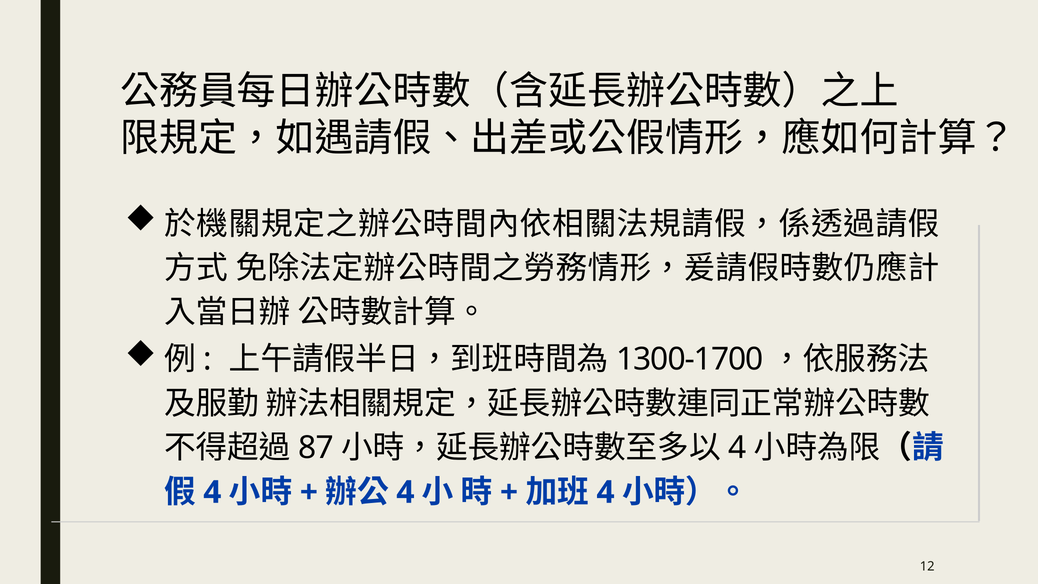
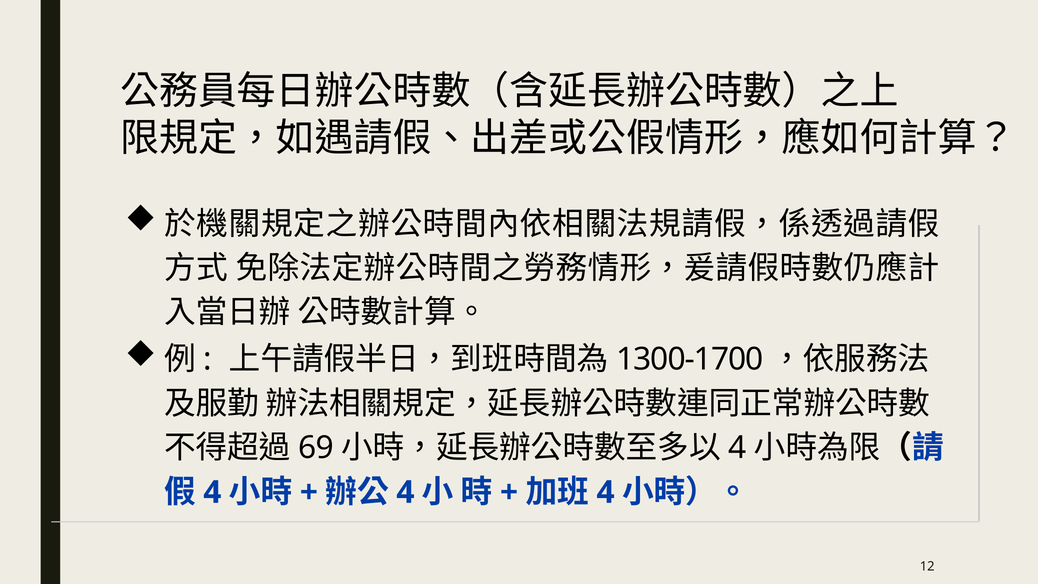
87: 87 -> 69
